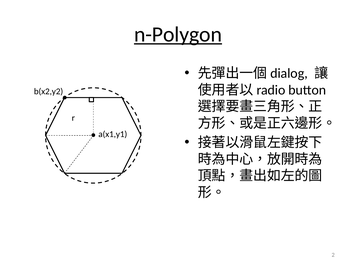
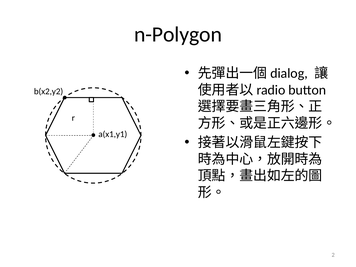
n-Polygon underline: present -> none
